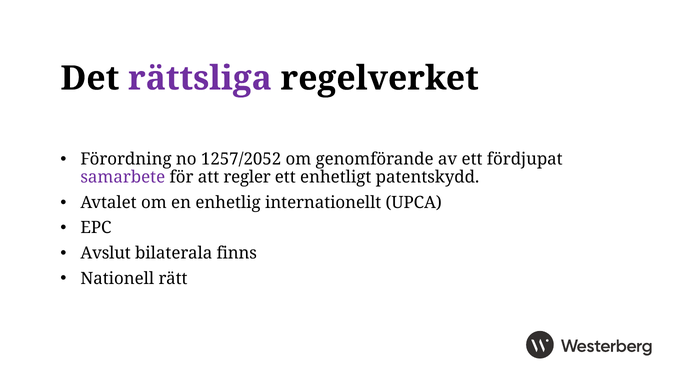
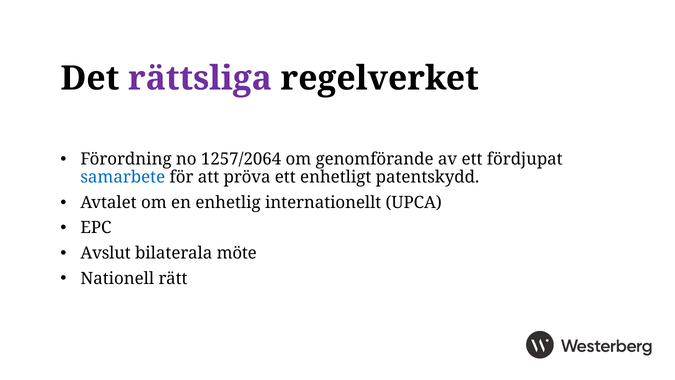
1257/2052: 1257/2052 -> 1257/2064
samarbete colour: purple -> blue
regler: regler -> pröva
finns: finns -> möte
